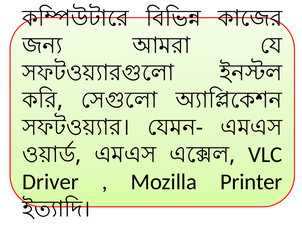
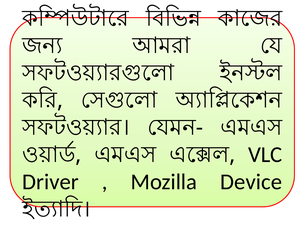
Printer: Printer -> Device
